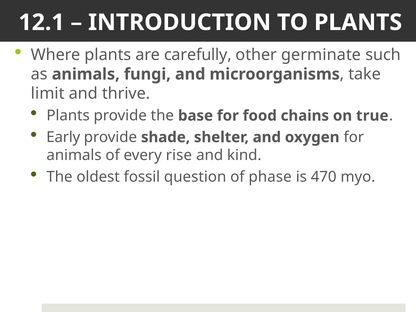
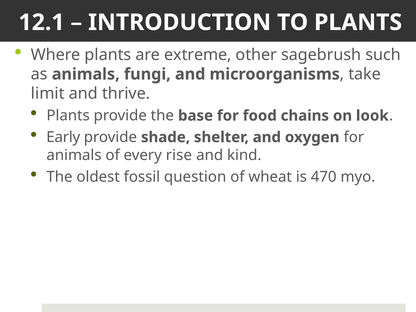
carefully: carefully -> extreme
germinate: germinate -> sagebrush
true: true -> look
phase: phase -> wheat
